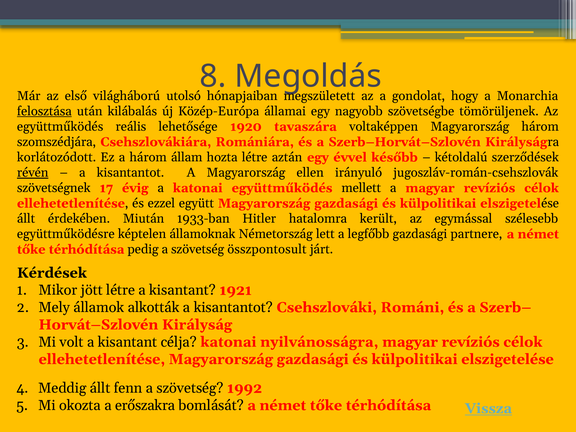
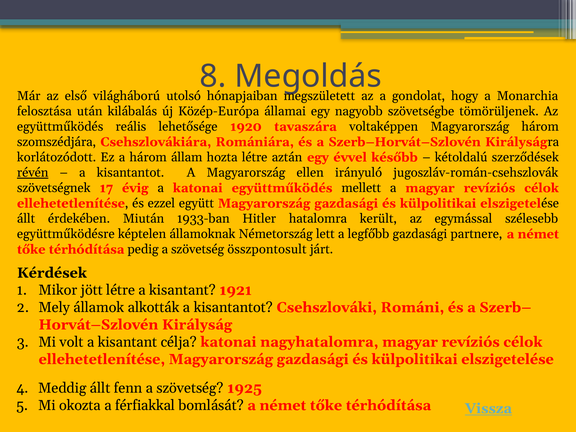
felosztása underline: present -> none
nyilvánosságra: nyilvánosságra -> nagyhatalomra
1992: 1992 -> 1925
erőszakra: erőszakra -> férfiakkal
